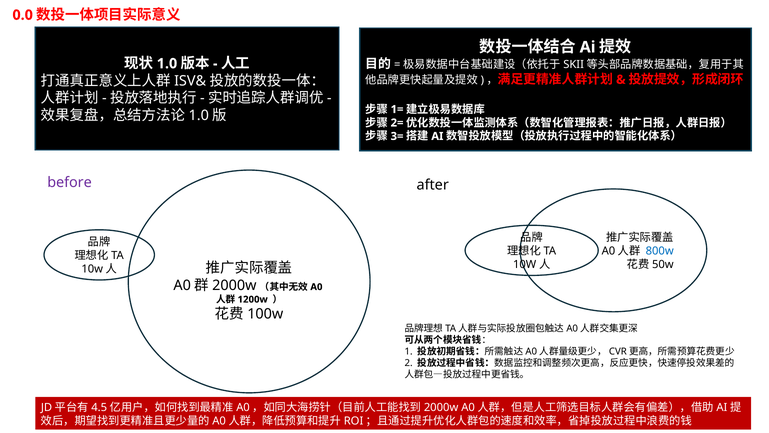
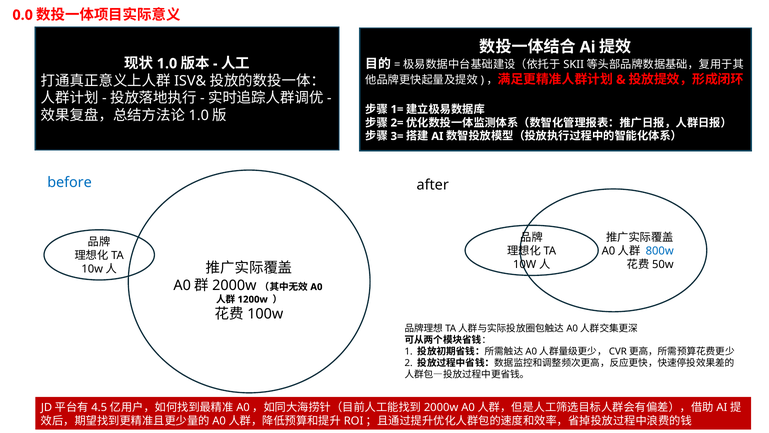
before colour: purple -> blue
